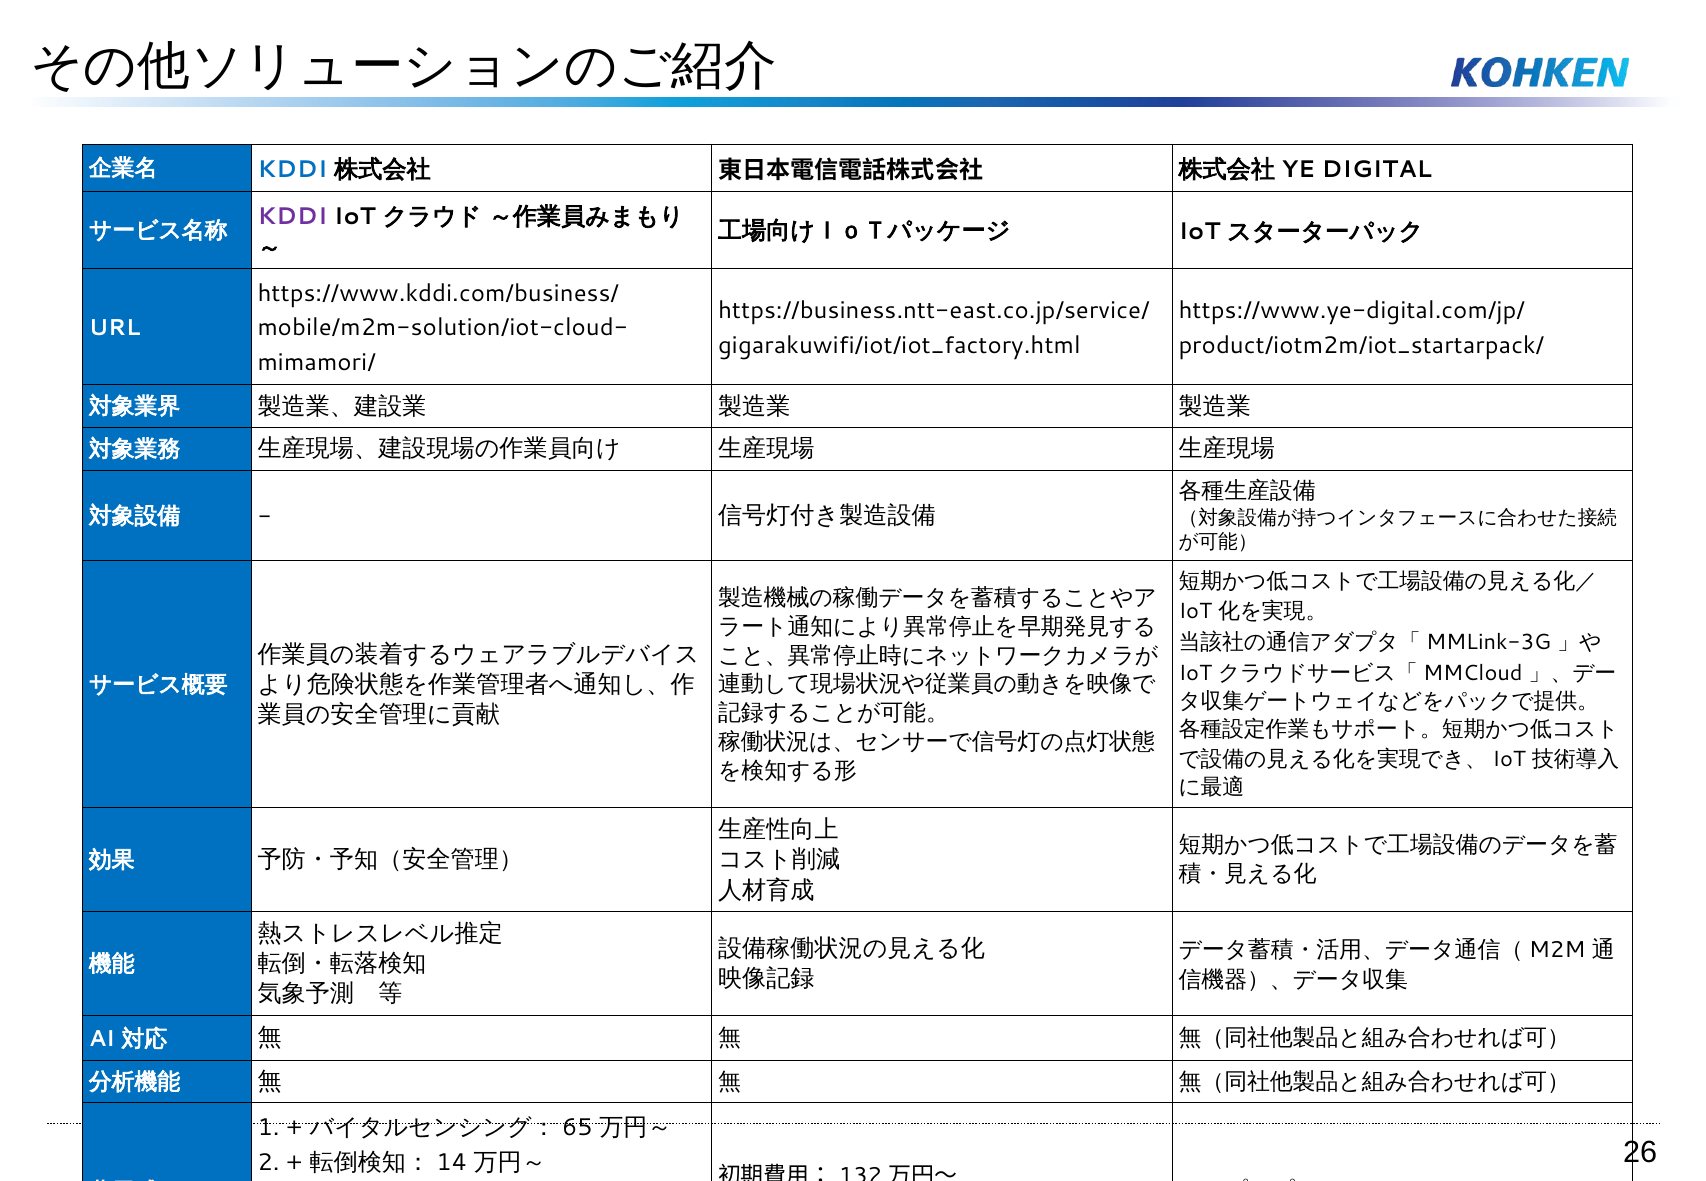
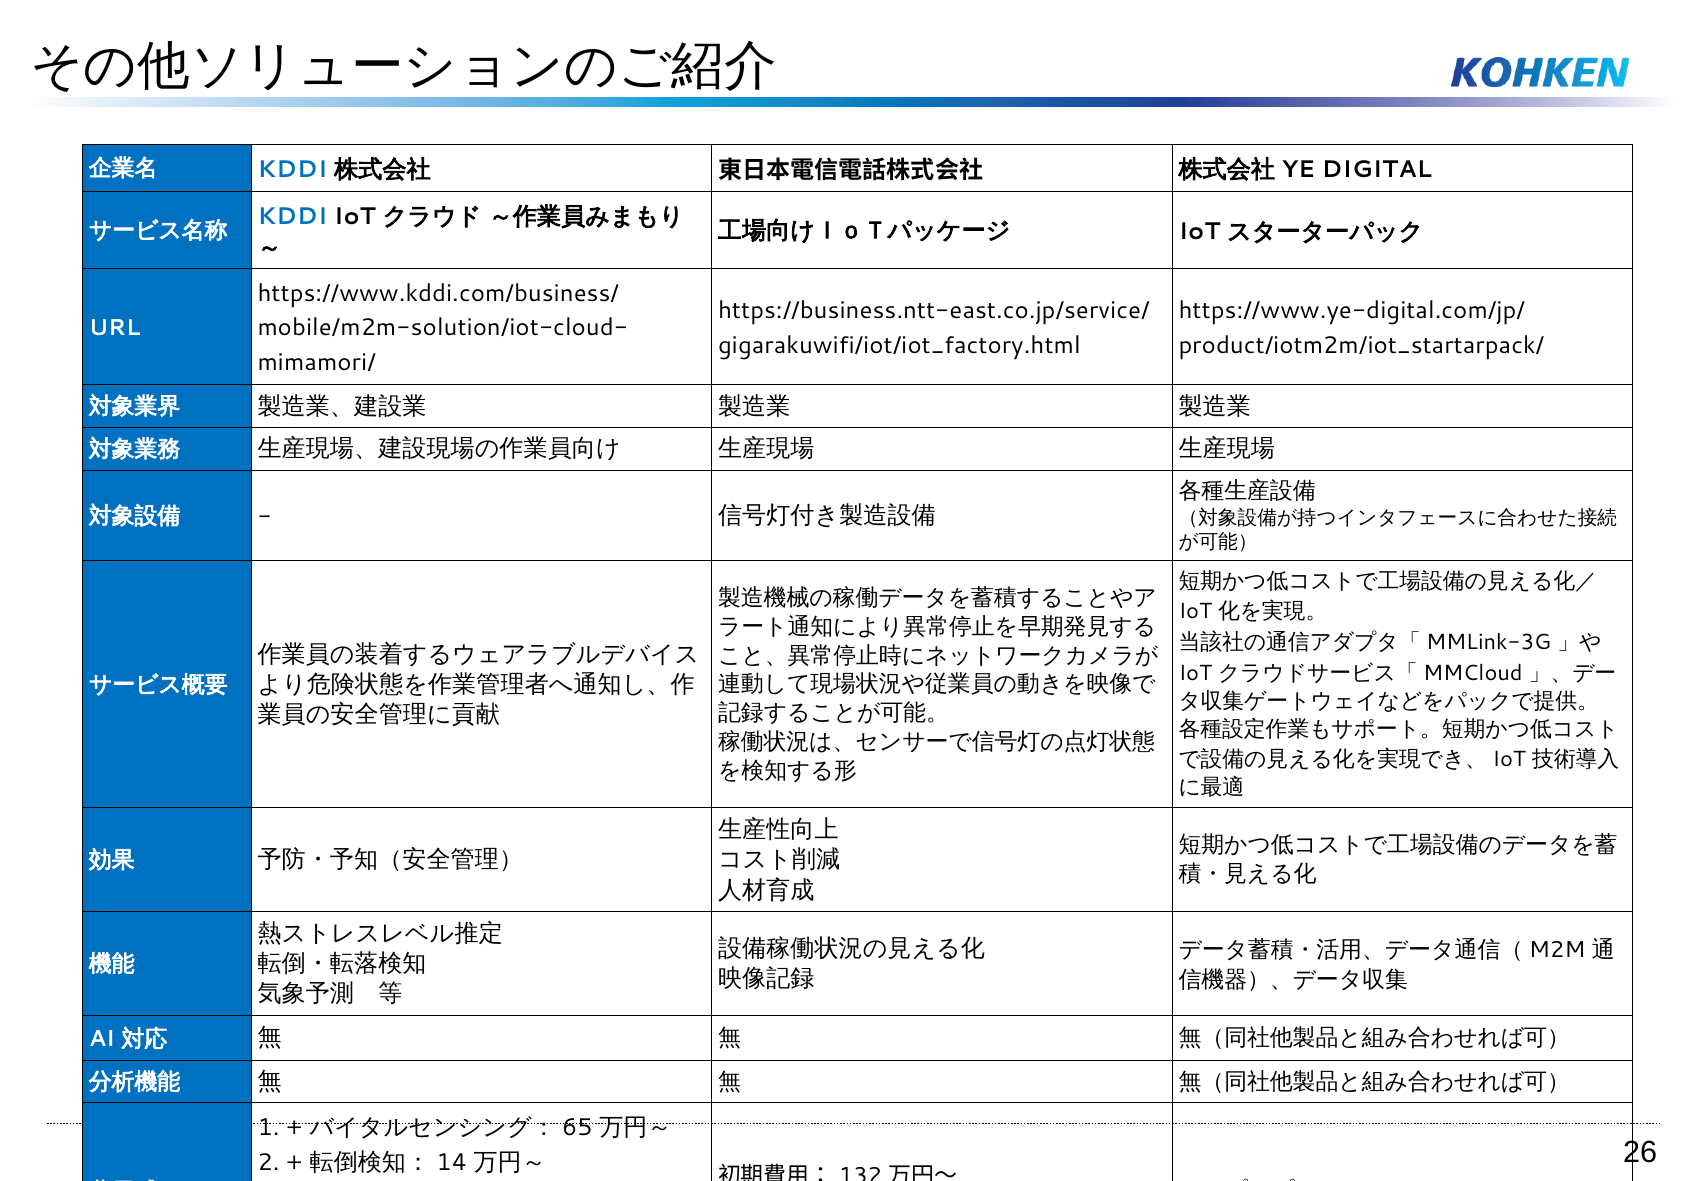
KDDI at (292, 216) colour: purple -> blue
